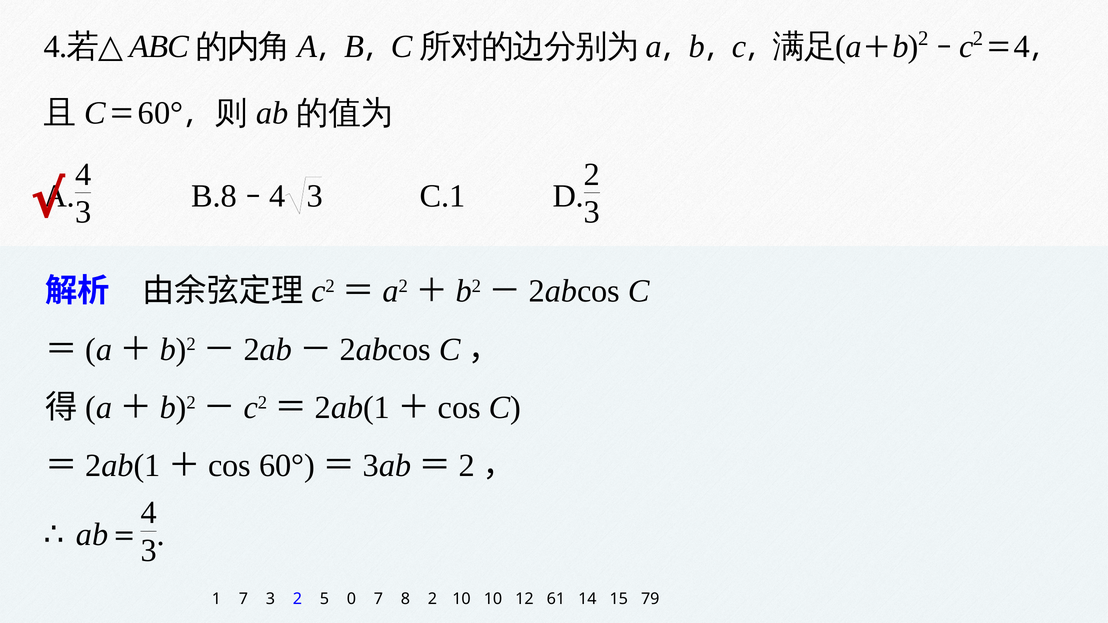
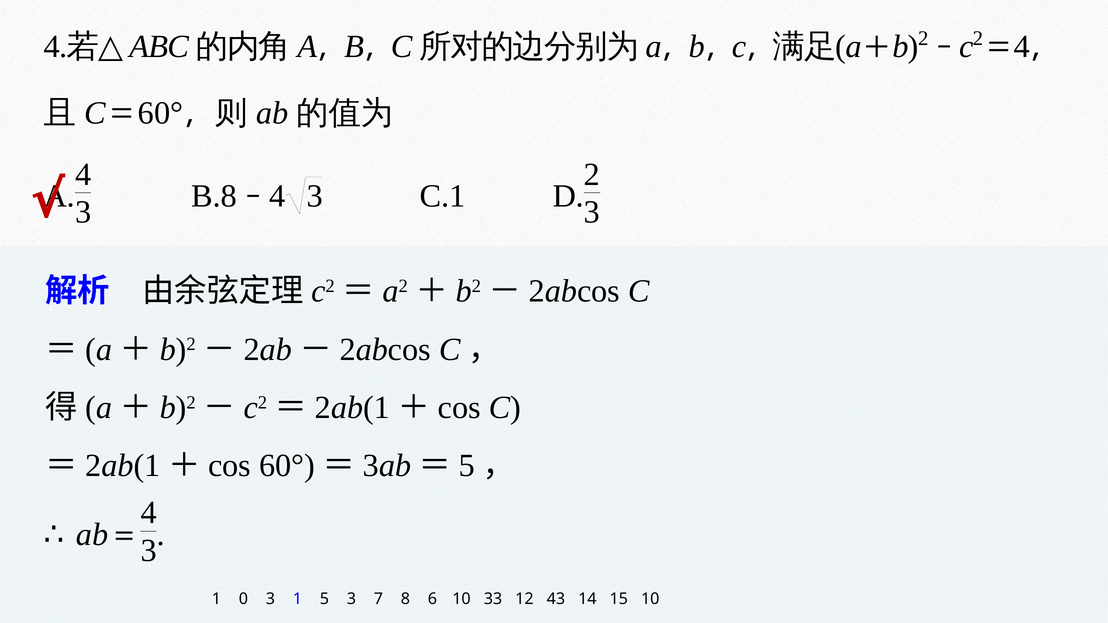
2 at (467, 466): 2 -> 5
1 7: 7 -> 0
2 at (297, 599): 2 -> 1
5 0: 0 -> 3
8 2: 2 -> 6
10 10: 10 -> 33
61: 61 -> 43
15 79: 79 -> 10
